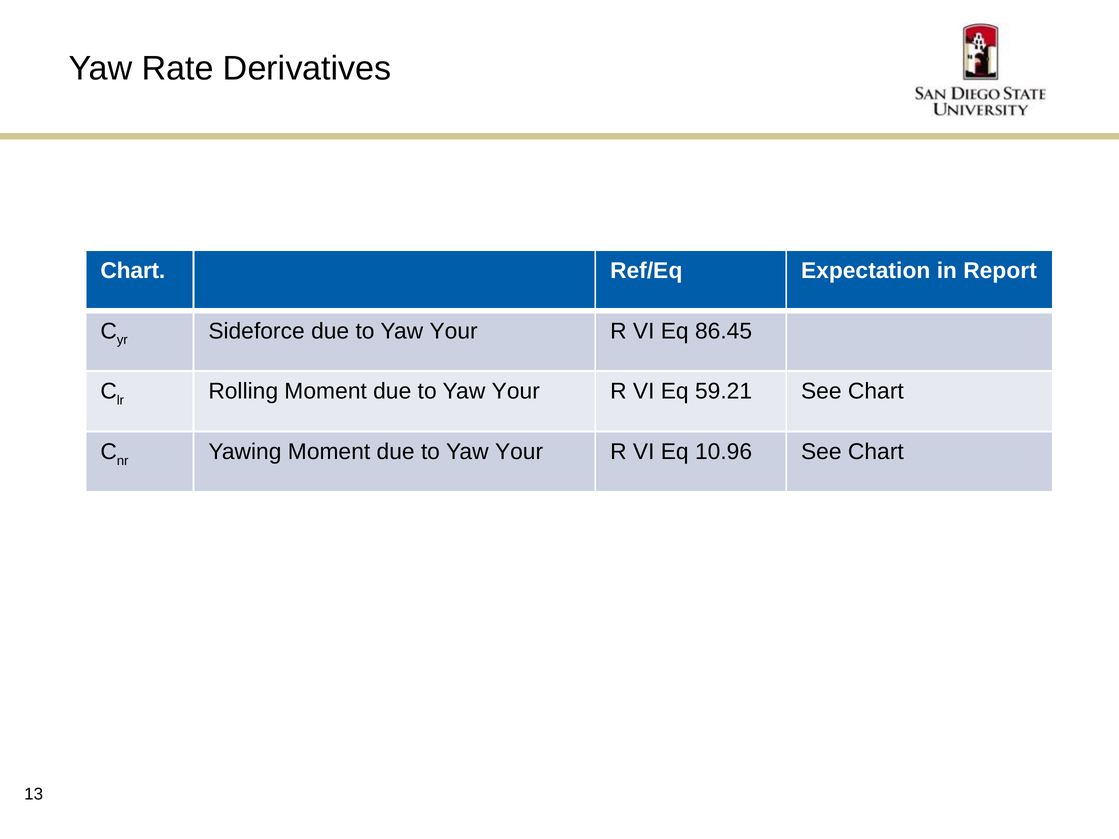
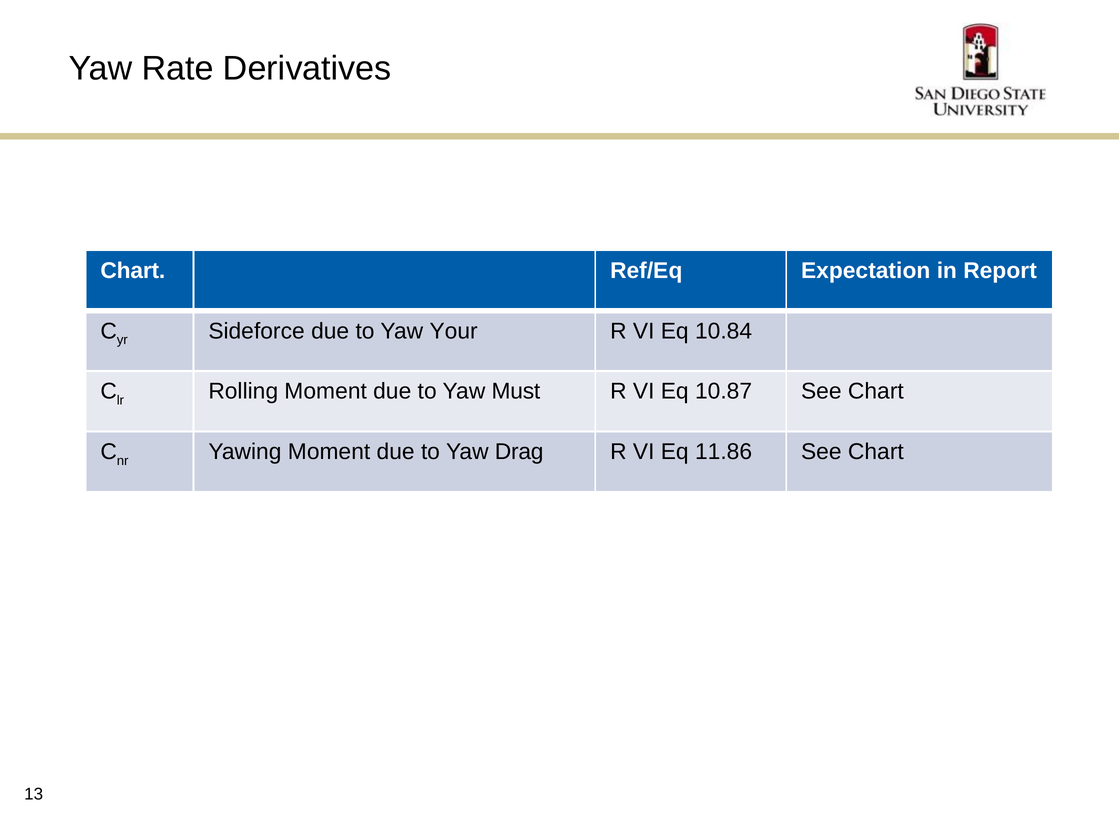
86.45: 86.45 -> 10.84
Your at (516, 392): Your -> Must
59.21: 59.21 -> 10.87
Your at (519, 452): Your -> Drag
10.96: 10.96 -> 11.86
